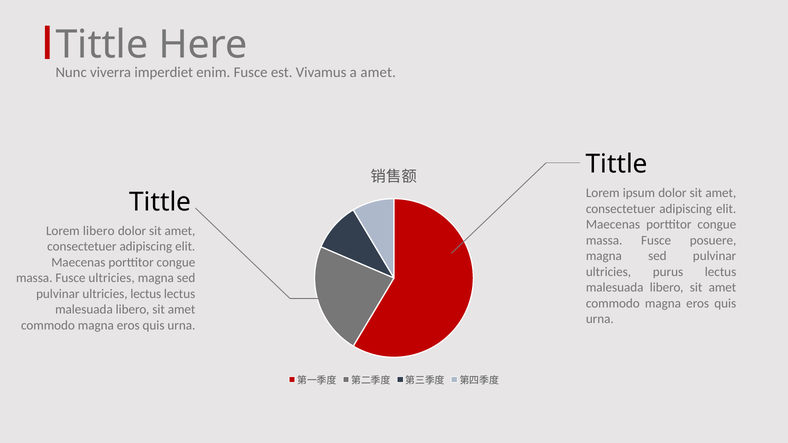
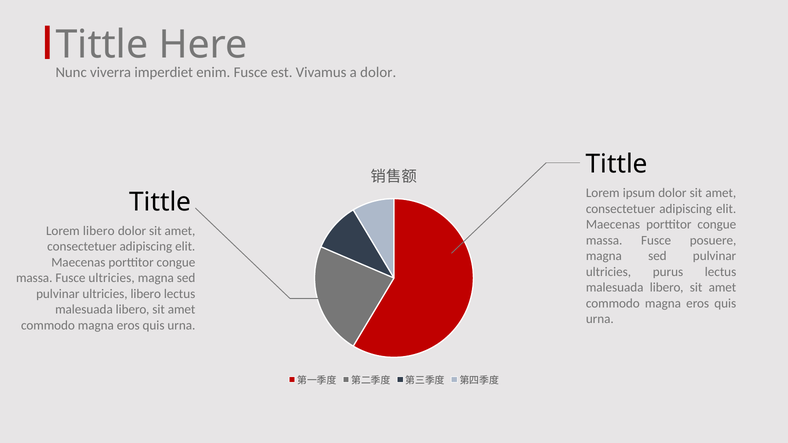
a amet: amet -> dolor
ultricies lectus: lectus -> libero
